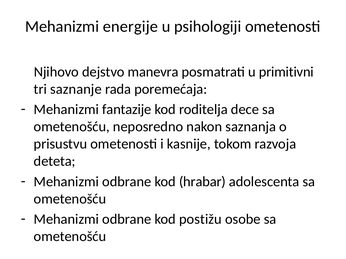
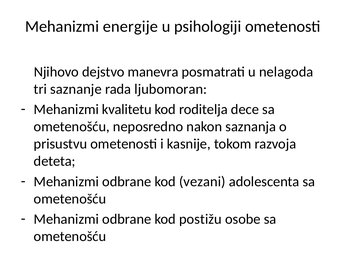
primitivni: primitivni -> nelagoda
poremećaja: poremećaja -> ljubomoran
fantazije: fantazije -> kvalitetu
hrabar: hrabar -> vezani
